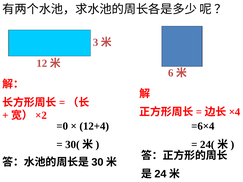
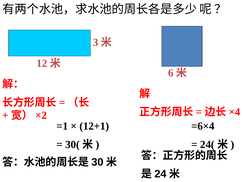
=0: =0 -> =1
12+4: 12+4 -> 12+1
